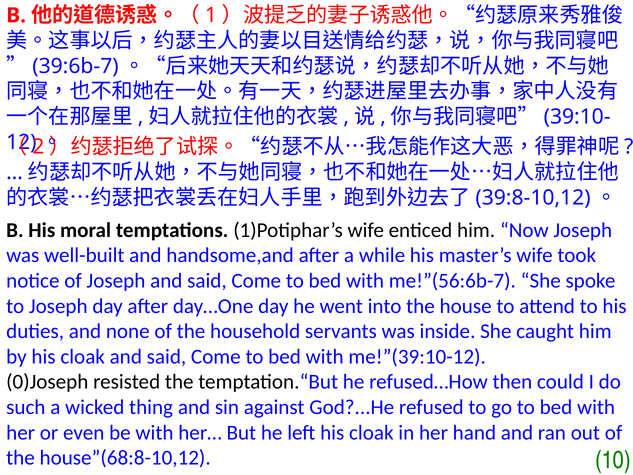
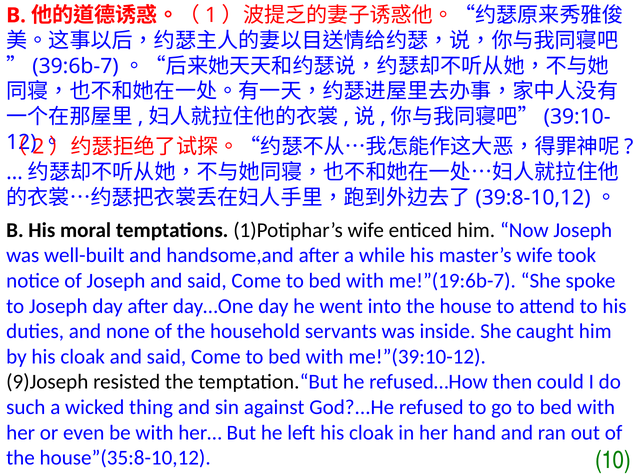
me!”(56:6b-7: me!”(56:6b-7 -> me!”(19:6b-7
0)Joseph: 0)Joseph -> 9)Joseph
house”(68:8-10,12: house”(68:8-10,12 -> house”(35:8-10,12
